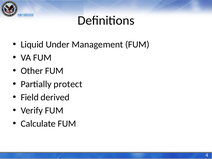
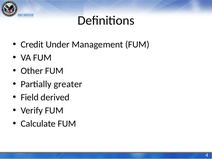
Liquid: Liquid -> Credit
protect: protect -> greater
